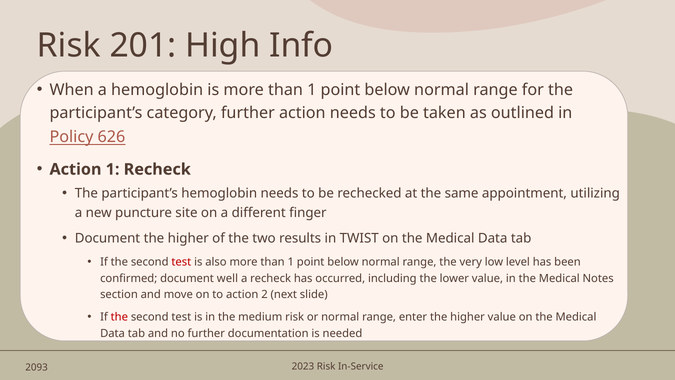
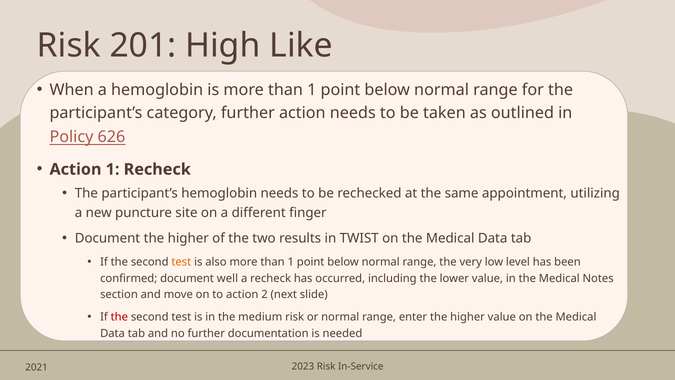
Info: Info -> Like
test at (181, 262) colour: red -> orange
2093: 2093 -> 2021
